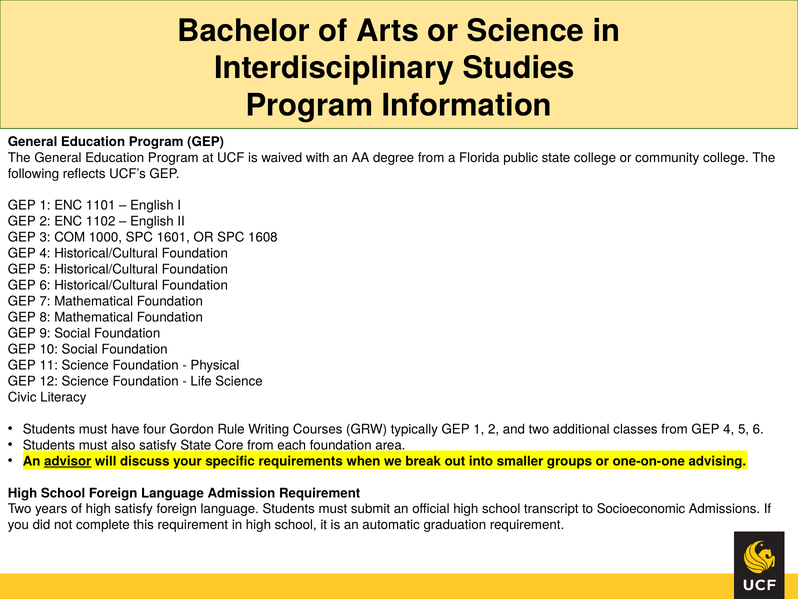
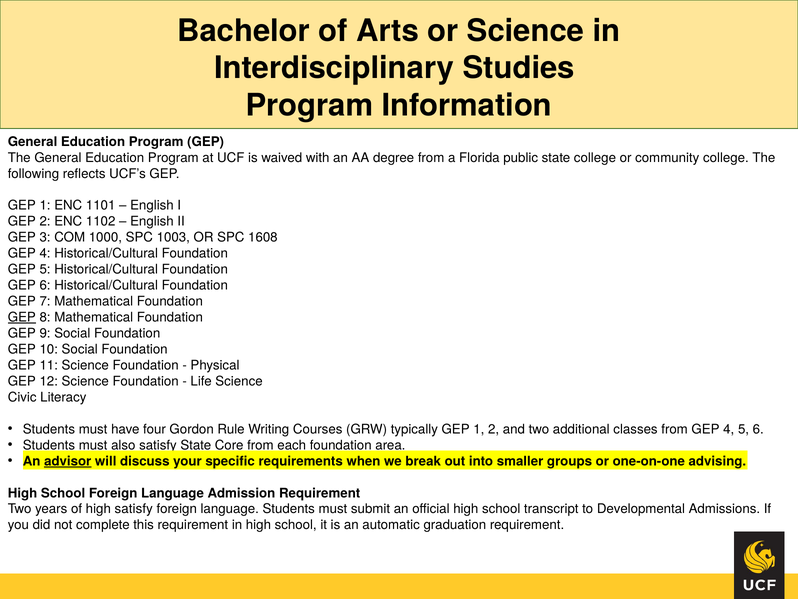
1601: 1601 -> 1003
GEP at (22, 317) underline: none -> present
Socioeconomic: Socioeconomic -> Developmental
